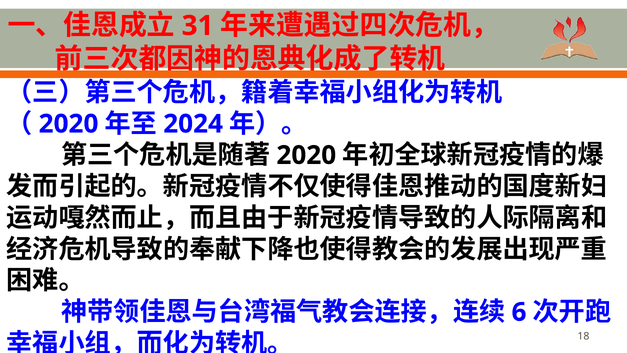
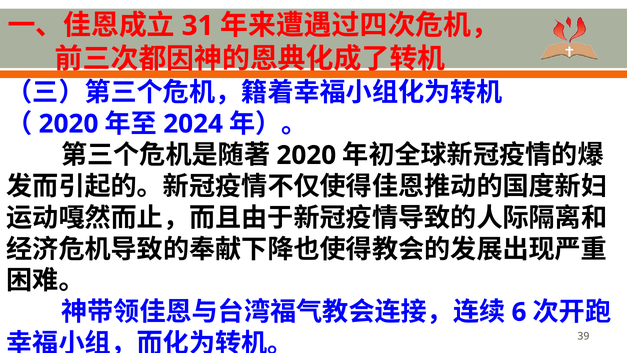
18: 18 -> 39
